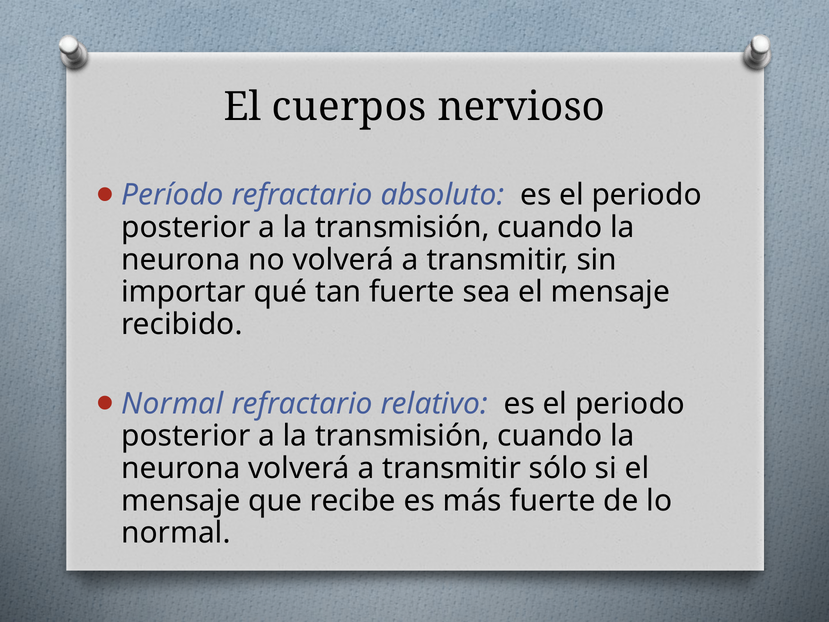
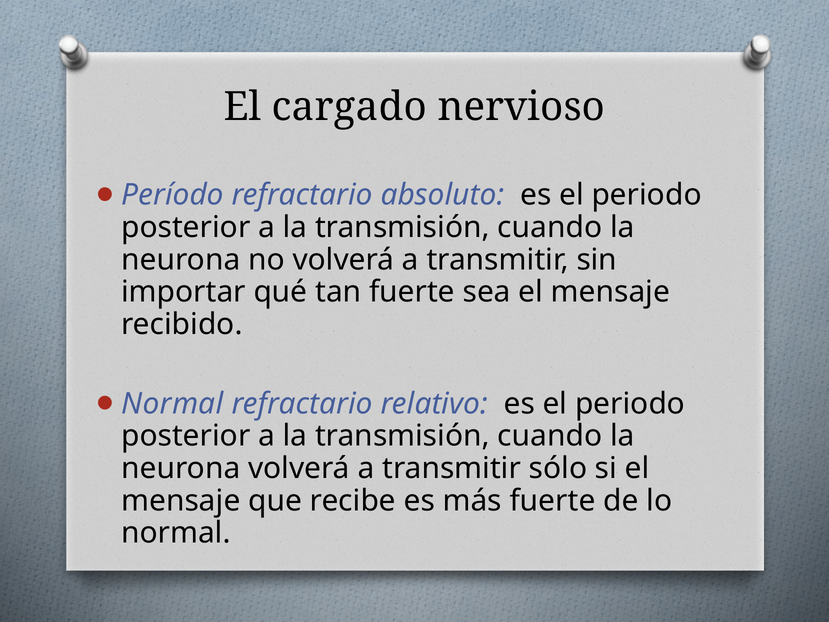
cuerpos: cuerpos -> cargado
